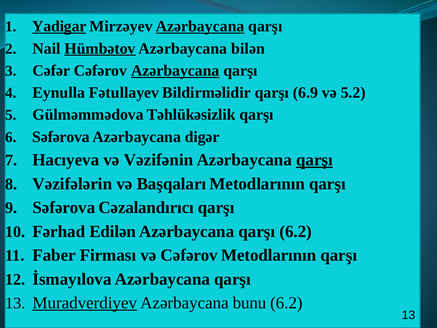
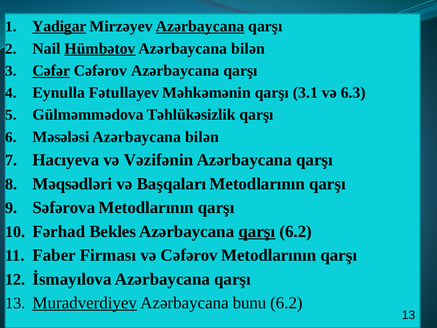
Cəfər underline: none -> present
Azərbaycana at (175, 71) underline: present -> none
Bildirməlidir: Bildirməlidir -> Məhkəmənin
6.9: 6.9 -> 3.1
5.2: 5.2 -> 6.3
Səfərova at (61, 137): Səfərova -> Məsələsi
digər at (202, 137): digər -> bilən
qarşı at (314, 160) underline: present -> none
Vəzifələrin: Vəzifələrin -> Məqsədləri
Səfərova Cəzalandırıcı: Cəzalandırıcı -> Metodlarının
Edilən: Edilən -> Bekles
qarşı at (257, 231) underline: none -> present
